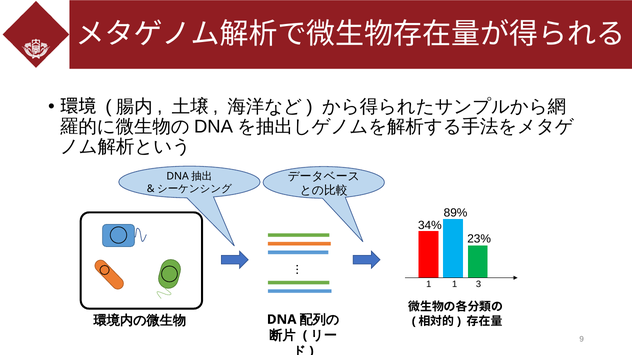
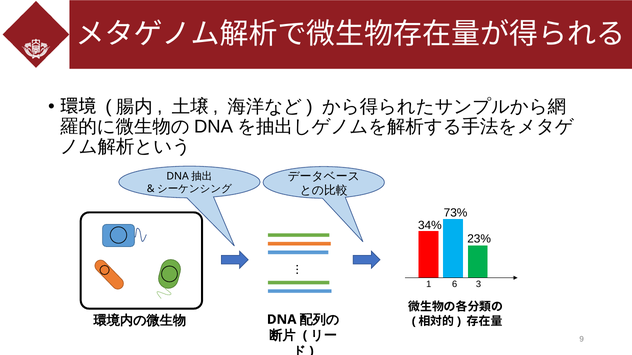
89%: 89% -> 73%
1 1: 1 -> 6
